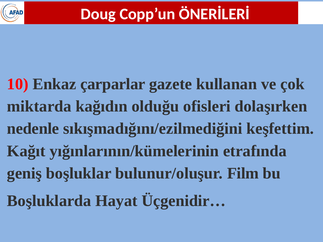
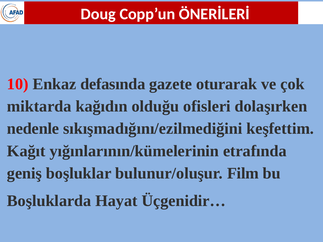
çarparlar: çarparlar -> defasında
kullanan: kullanan -> oturarak
